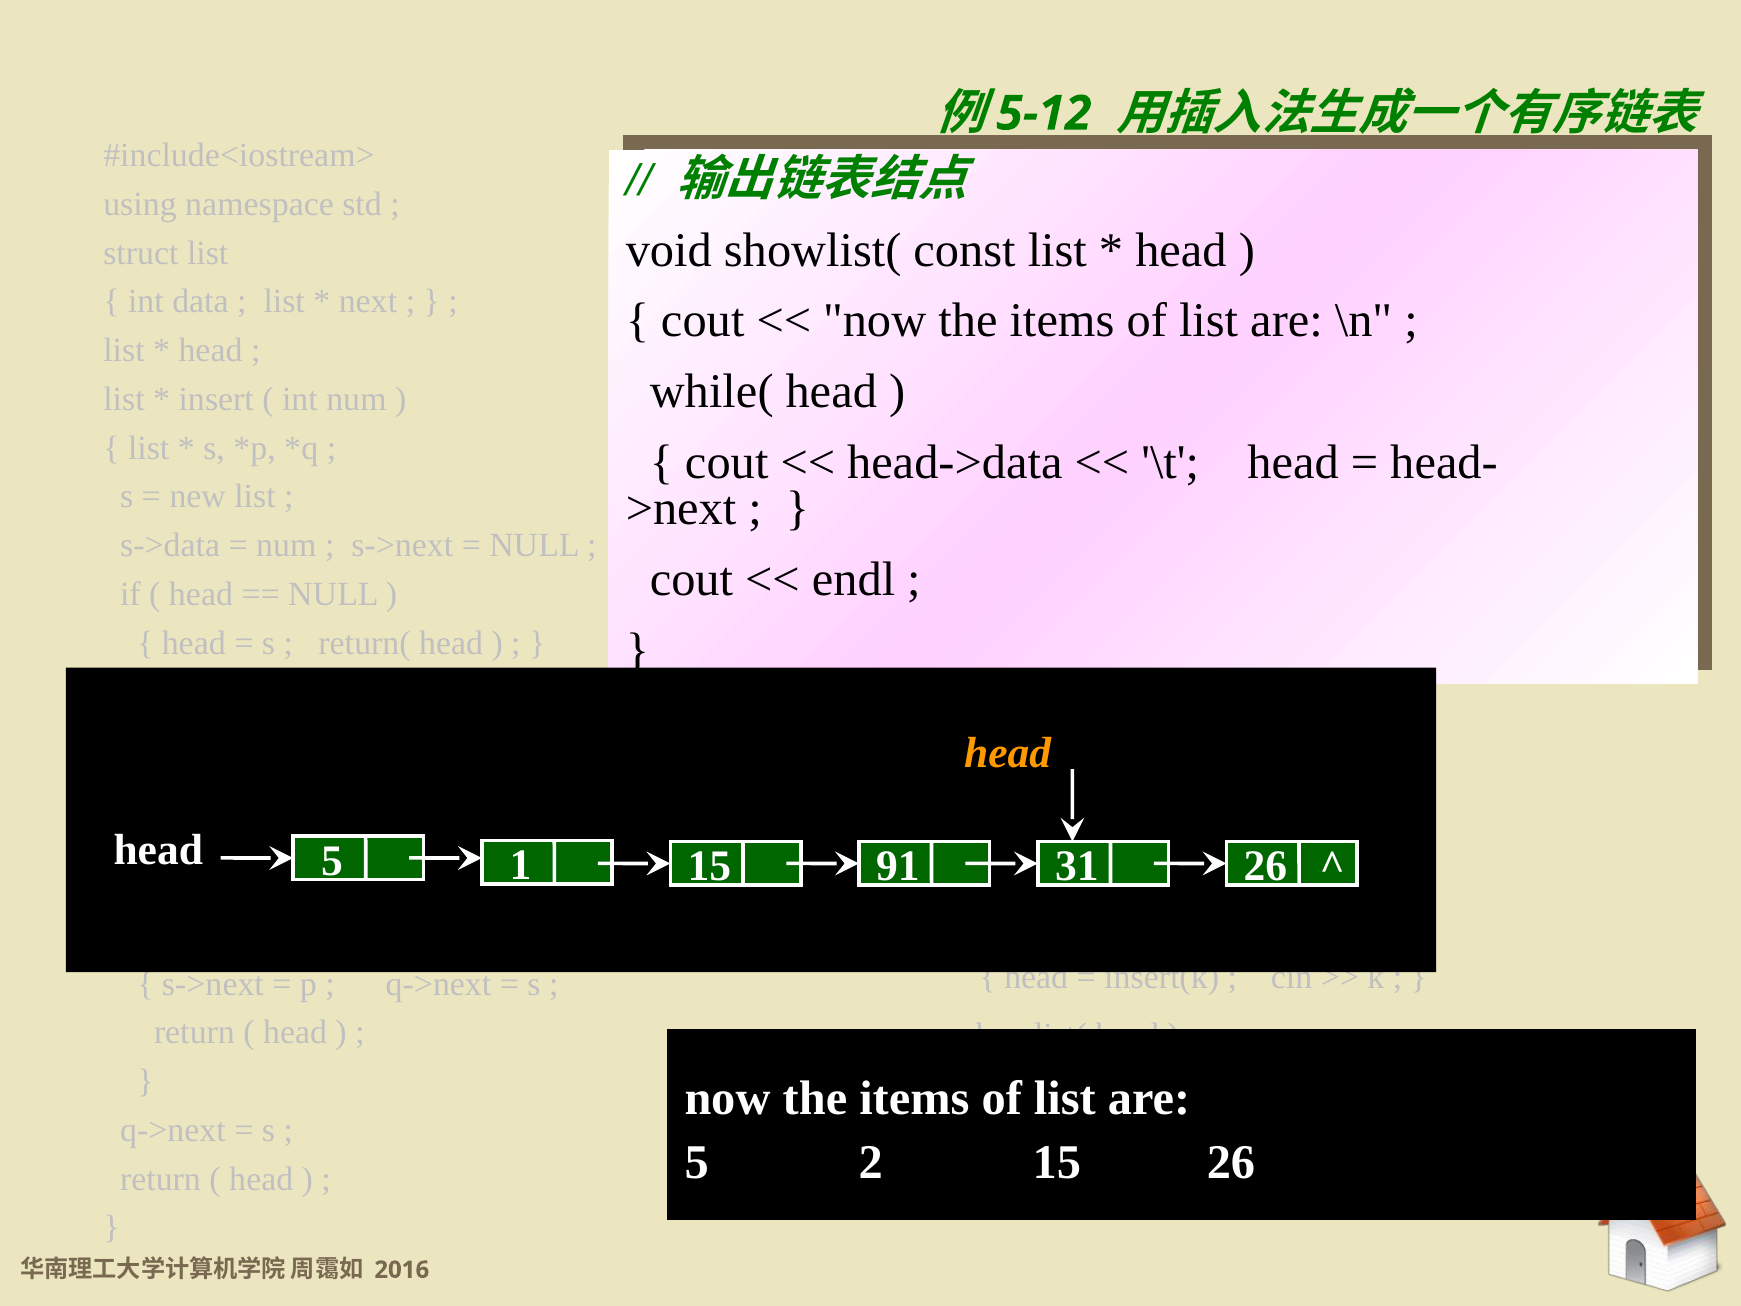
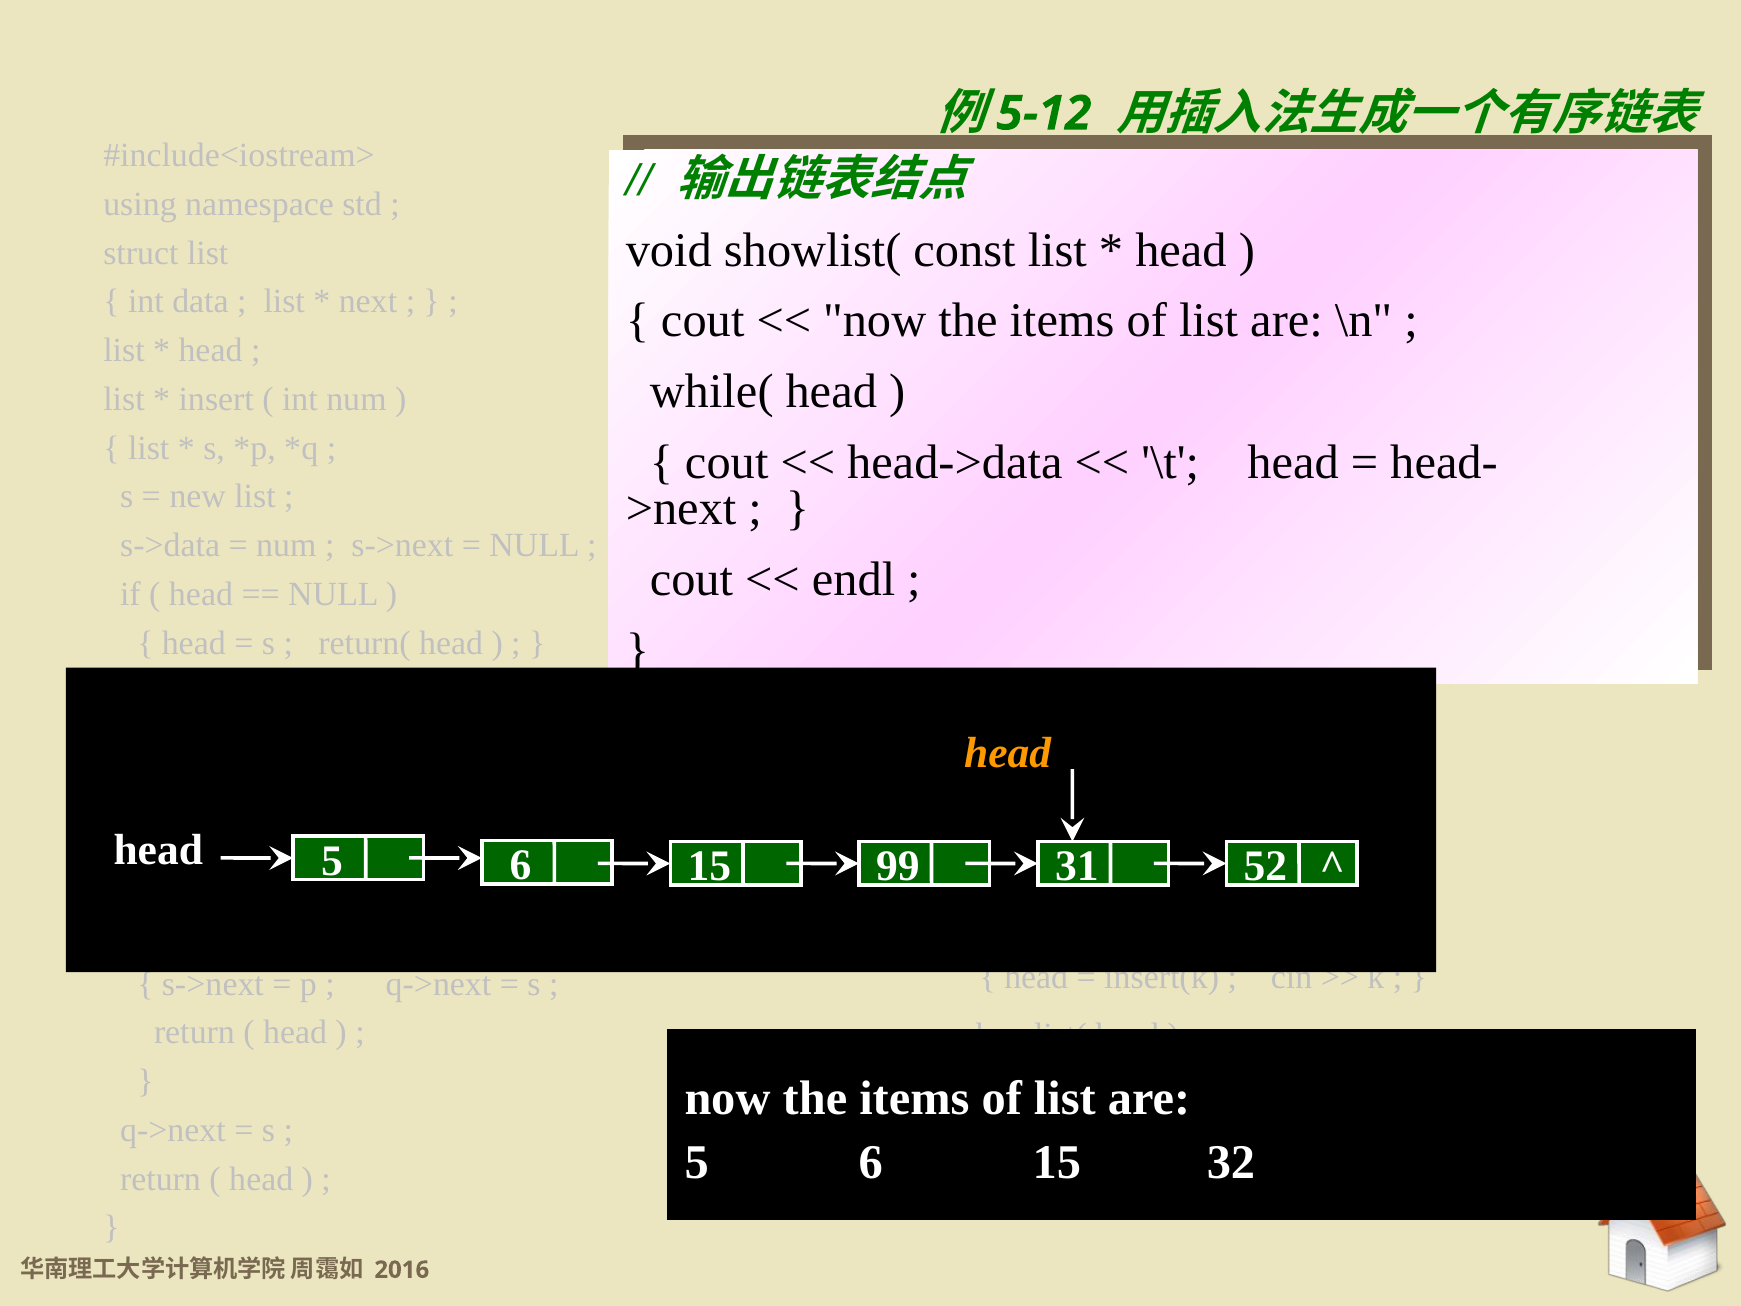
1 at (521, 865): 1 -> 6
91 at (898, 866): 91 -> 99
26 at (1265, 866): 26 -> 52
5 2: 2 -> 6
15 26: 26 -> 32
